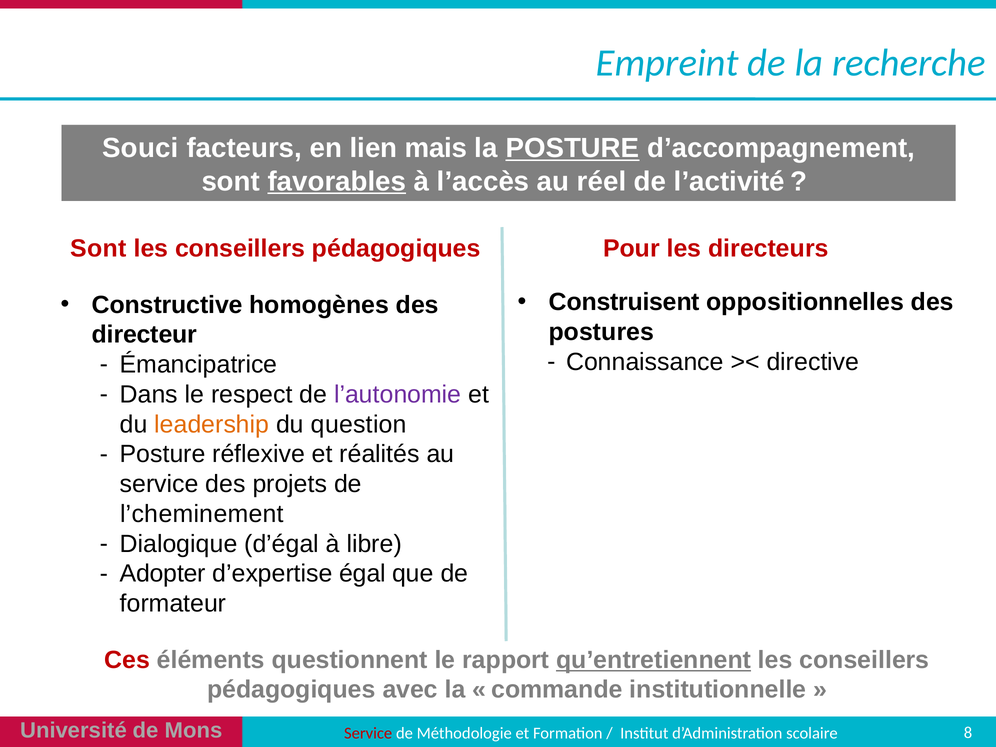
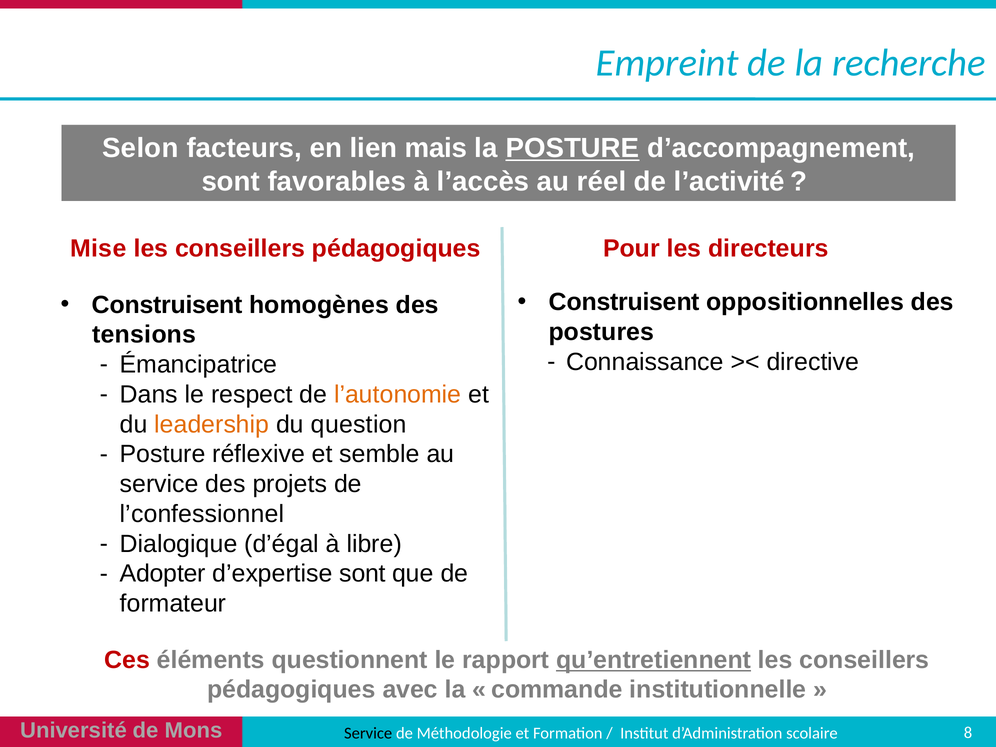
Souci: Souci -> Selon
favorables underline: present -> none
Sont at (98, 249): Sont -> Mise
Constructive at (167, 305): Constructive -> Construisent
directeur: directeur -> tensions
l’autonomie colour: purple -> orange
réalités: réalités -> semble
l’cheminement: l’cheminement -> l’confessionnel
d’expertise égal: égal -> sont
Service at (368, 733) colour: red -> black
